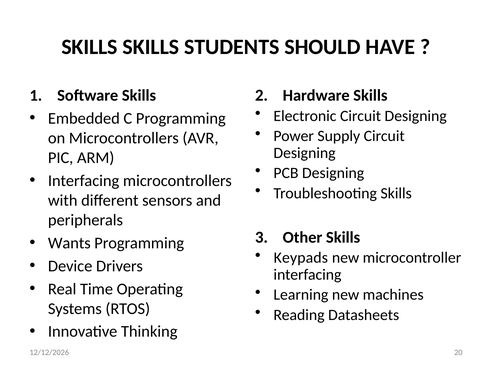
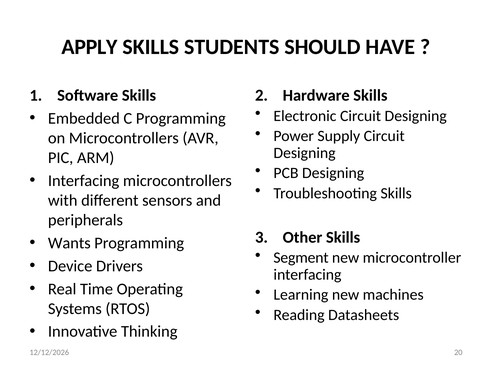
SKILLS at (90, 47): SKILLS -> APPLY
Keypads: Keypads -> Segment
